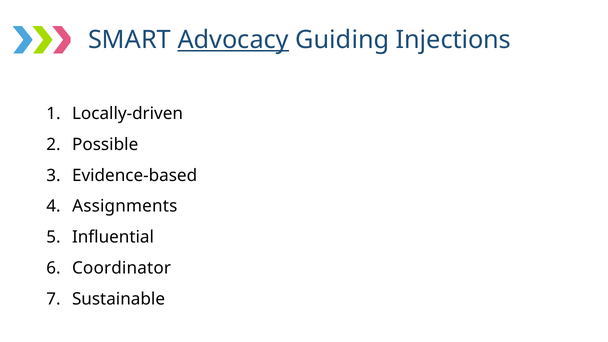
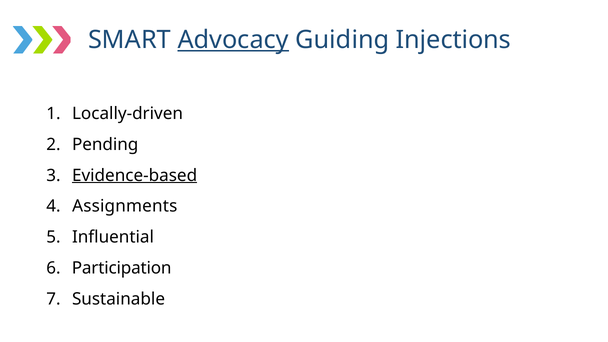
Possible: Possible -> Pending
Evidence-based underline: none -> present
Coordinator: Coordinator -> Participation
